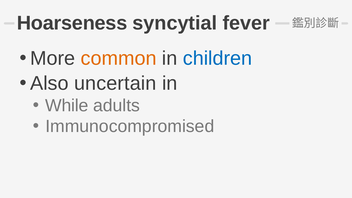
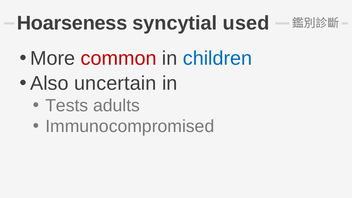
fever: fever -> used
common colour: orange -> red
While: While -> Tests
